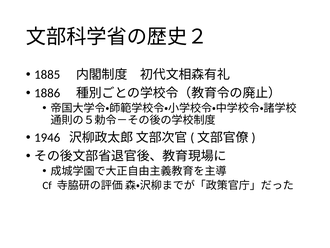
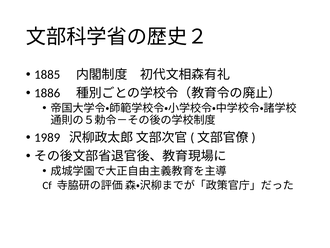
1946: 1946 -> 1989
